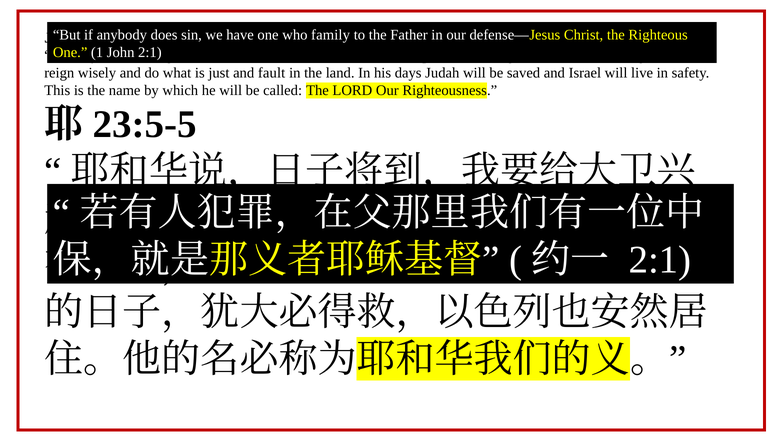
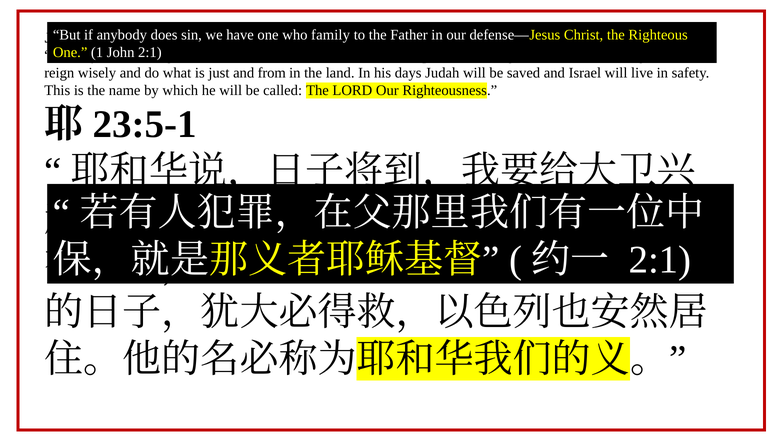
fault: fault -> from
23:5-5: 23:5-5 -> 23:5-1
